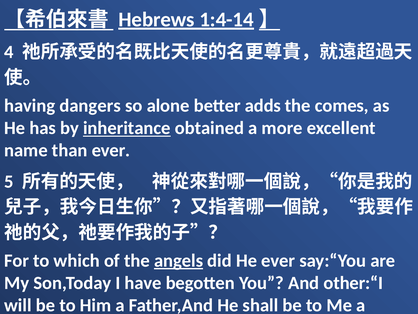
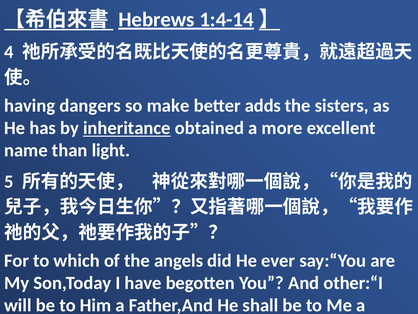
alone: alone -> make
comes: comes -> sisters
than ever: ever -> light
angels underline: present -> none
